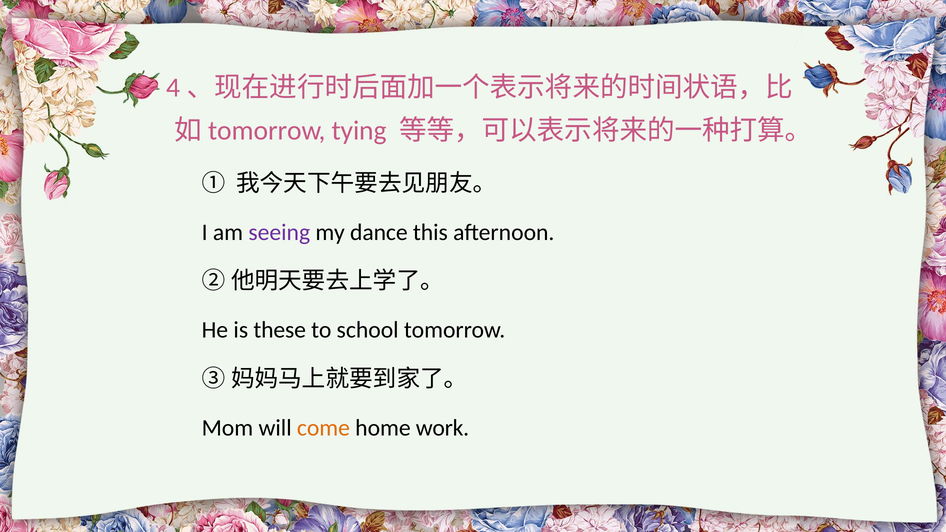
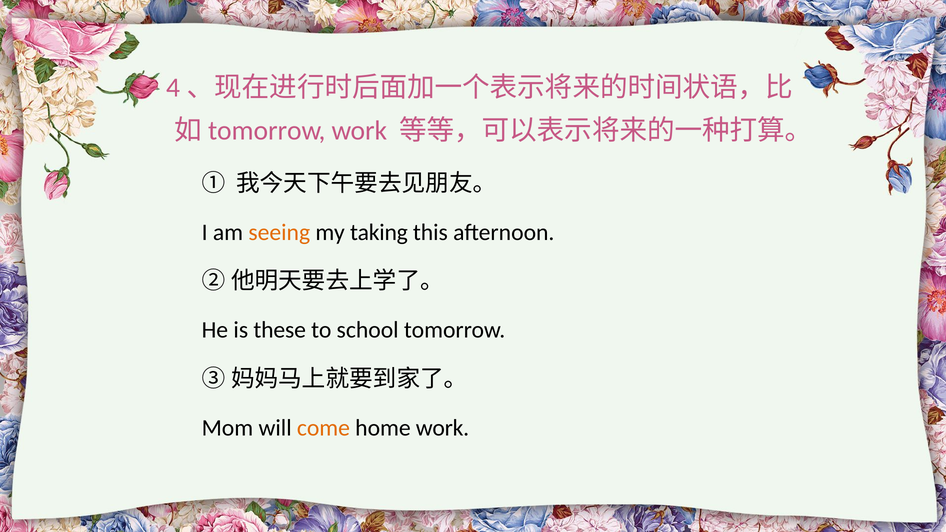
tying at (359, 131): tying -> work
seeing colour: purple -> orange
dance: dance -> taking
